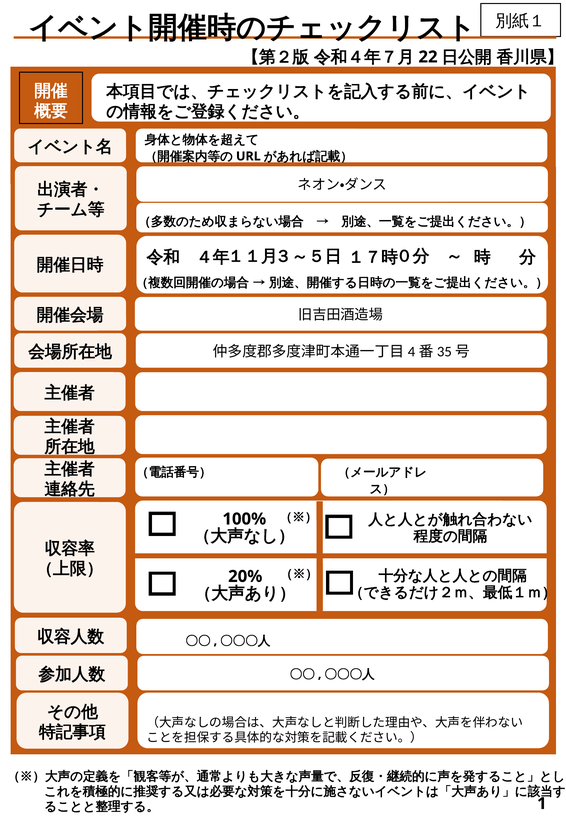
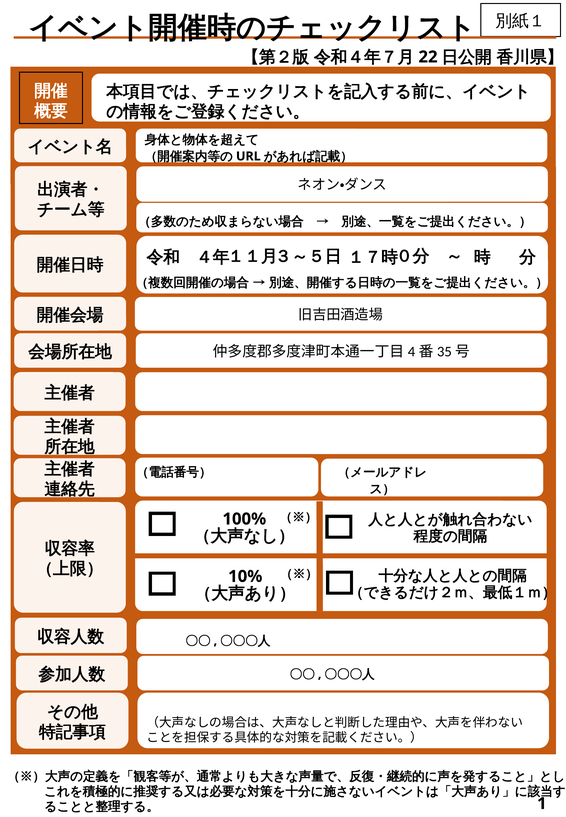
20%: 20% -> 10%
